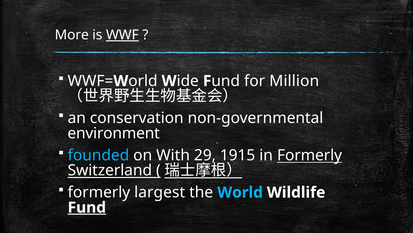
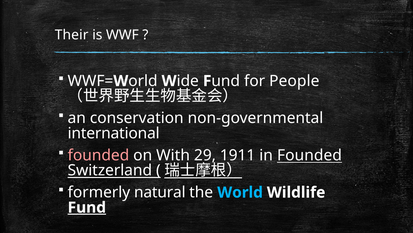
More: More -> Their
WWF underline: present -> none
Million: Million -> People
environment: environment -> international
founded at (98, 155) colour: light blue -> pink
1915: 1915 -> 1911
in Formerly: Formerly -> Founded
largest: largest -> natural
